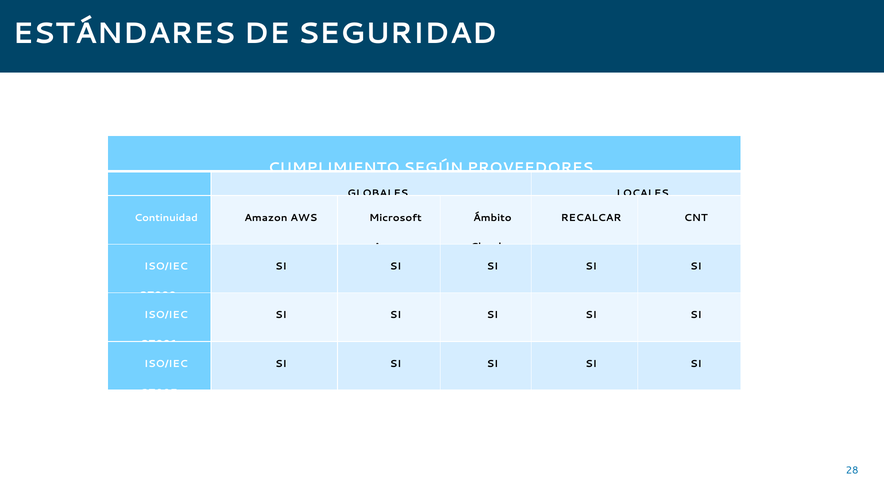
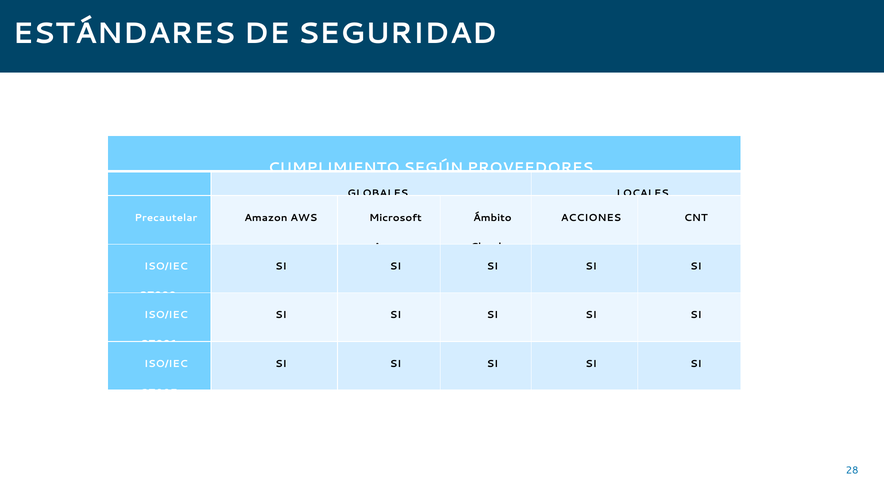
Continuidad: Continuidad -> Precautelar
RECALCAR: RECALCAR -> ACCIONES
